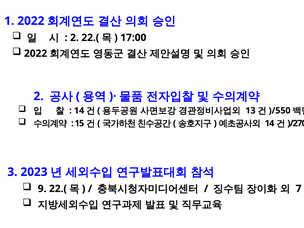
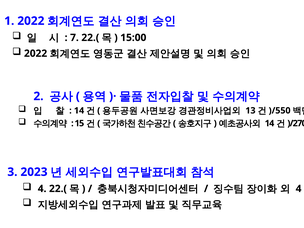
2 at (74, 38): 2 -> 7
17:00: 17:00 -> 15:00
9 at (42, 189): 9 -> 4
7 at (299, 189): 7 -> 4
